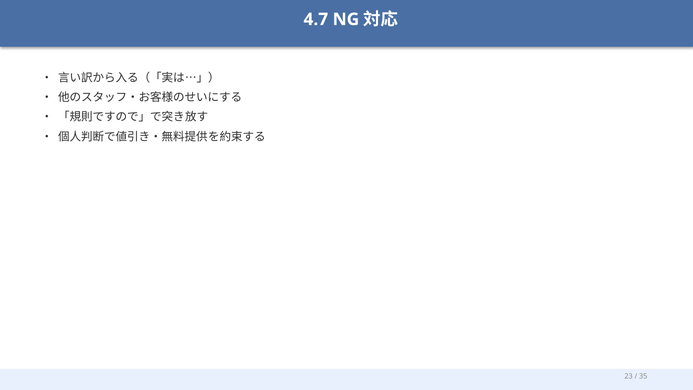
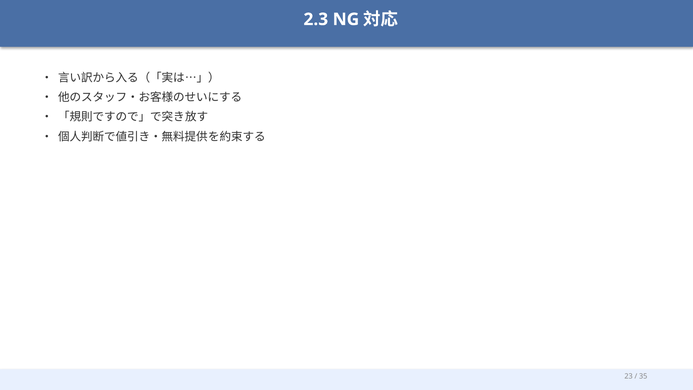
4.7: 4.7 -> 2.3
